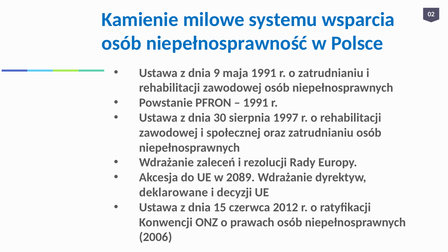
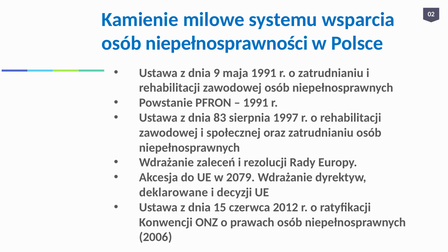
niepełnosprawność: niepełnosprawność -> niepełnosprawności
30: 30 -> 83
2089: 2089 -> 2079
